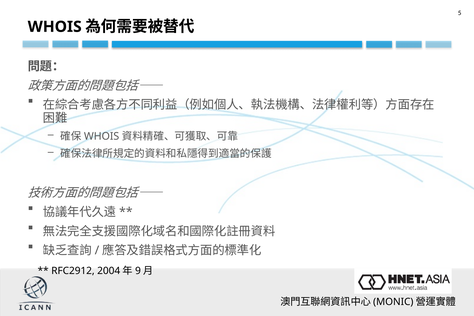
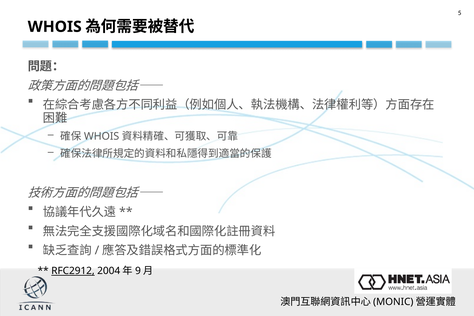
RFC2912 underline: none -> present
